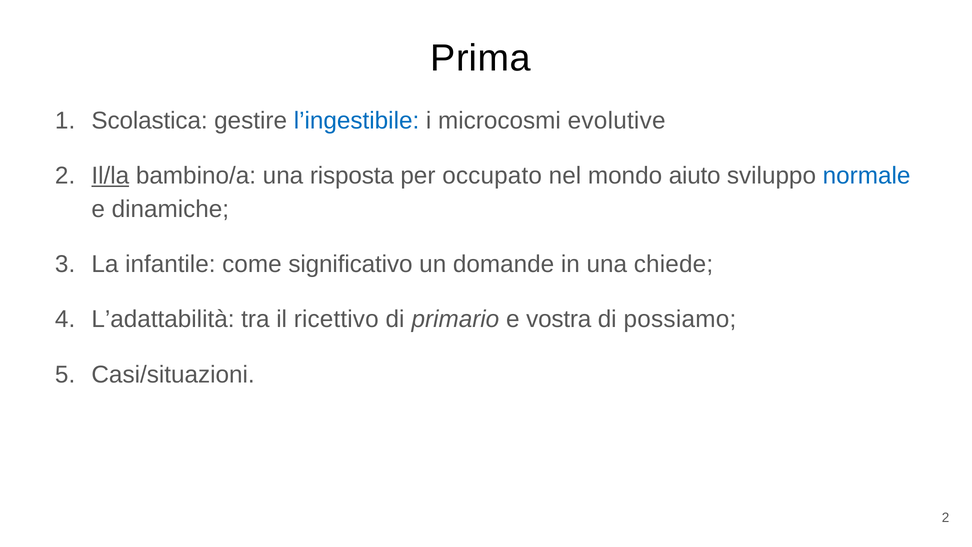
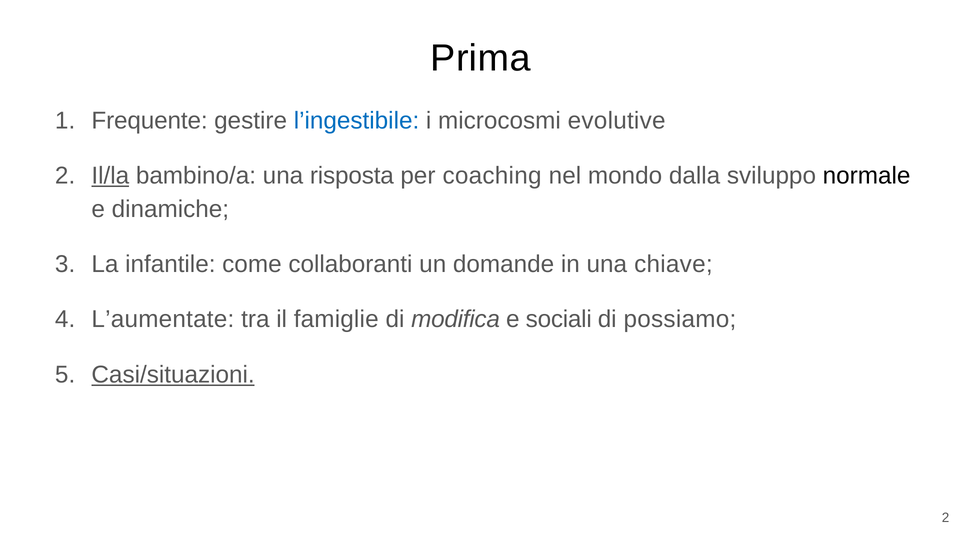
Scolastica: Scolastica -> Frequente
occupato: occupato -> coaching
aiuto: aiuto -> dalla
normale colour: blue -> black
significativo: significativo -> collaboranti
chiede: chiede -> chiave
L’adattabilità: L’adattabilità -> L’aumentate
ricettivo: ricettivo -> famiglie
primario: primario -> modifica
vostra: vostra -> sociali
Casi/situazioni underline: none -> present
